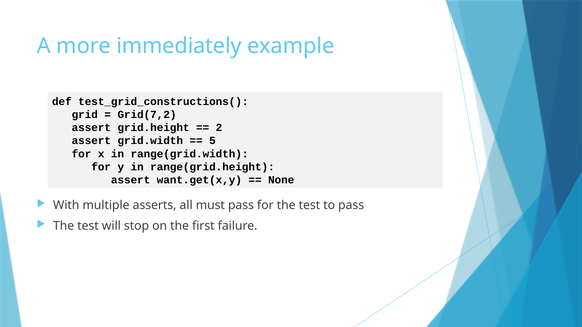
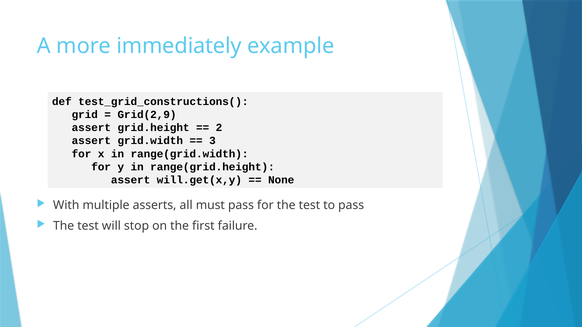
Grid(7,2: Grid(7,2 -> Grid(2,9
5: 5 -> 3
want.get(x,y: want.get(x,y -> will.get(x,y
